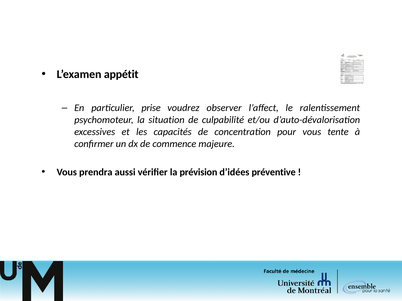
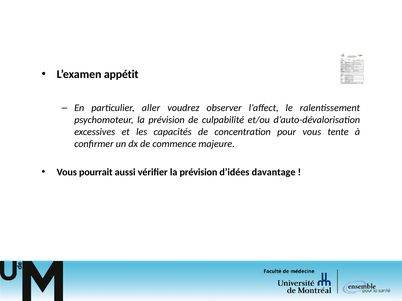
prise: prise -> aller
psychomoteur la situation: situation -> prévision
prendra: prendra -> pourrait
préventive: préventive -> davantage
